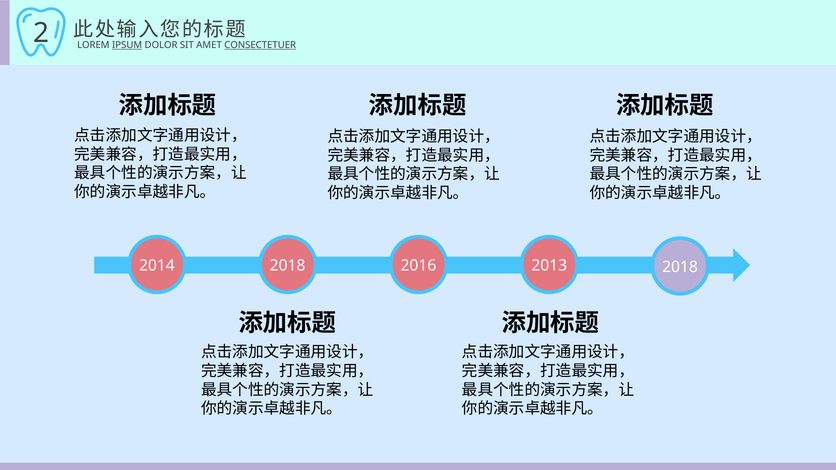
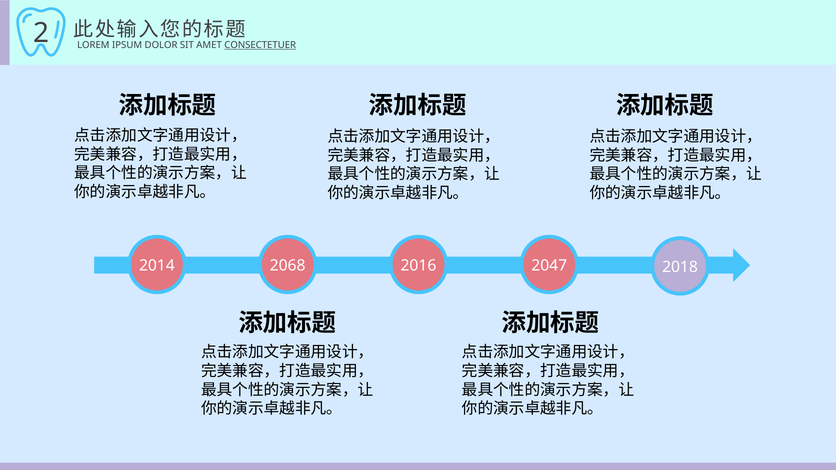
IPSUM underline: present -> none
2014 2018: 2018 -> 2068
2013: 2013 -> 2047
